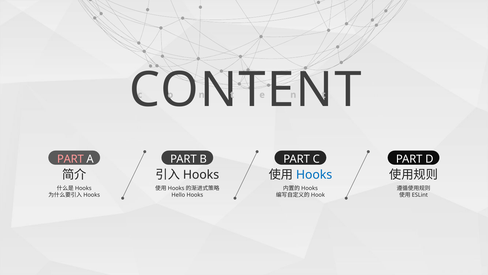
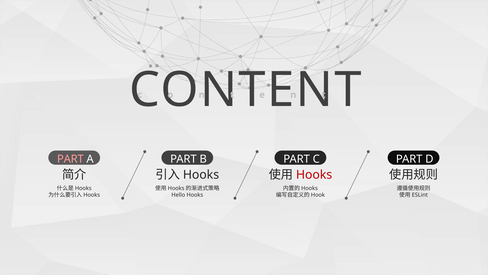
Hooks at (314, 174) colour: blue -> red
